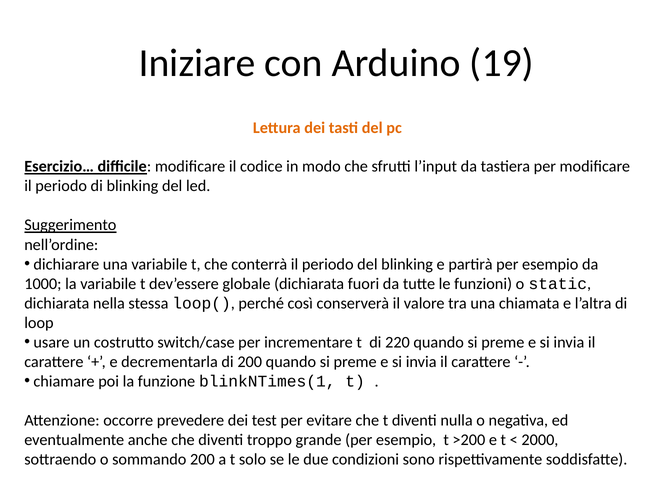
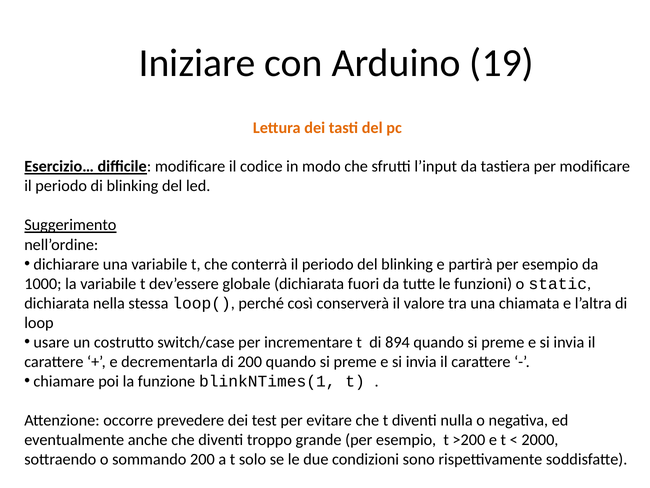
220: 220 -> 894
